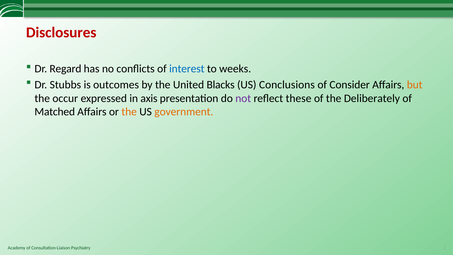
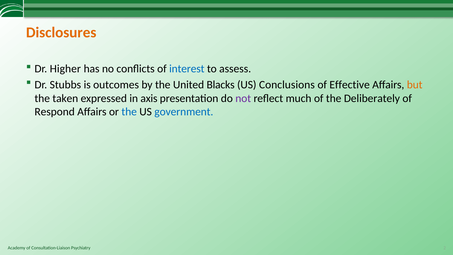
Disclosures colour: red -> orange
Regard: Regard -> Higher
weeks: weeks -> assess
Consider: Consider -> Effective
occur: occur -> taken
these: these -> much
Matched: Matched -> Respond
the at (129, 112) colour: orange -> blue
government colour: orange -> blue
